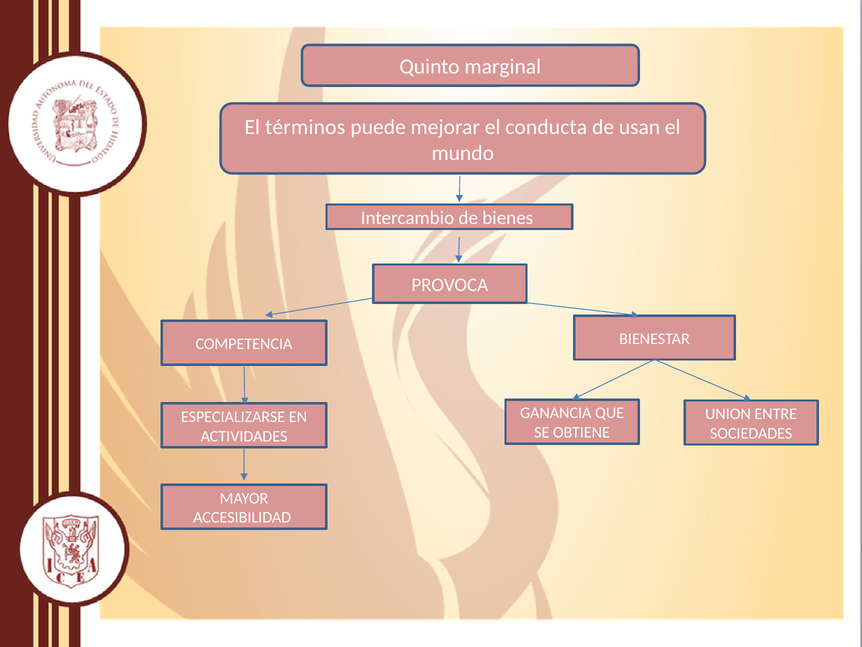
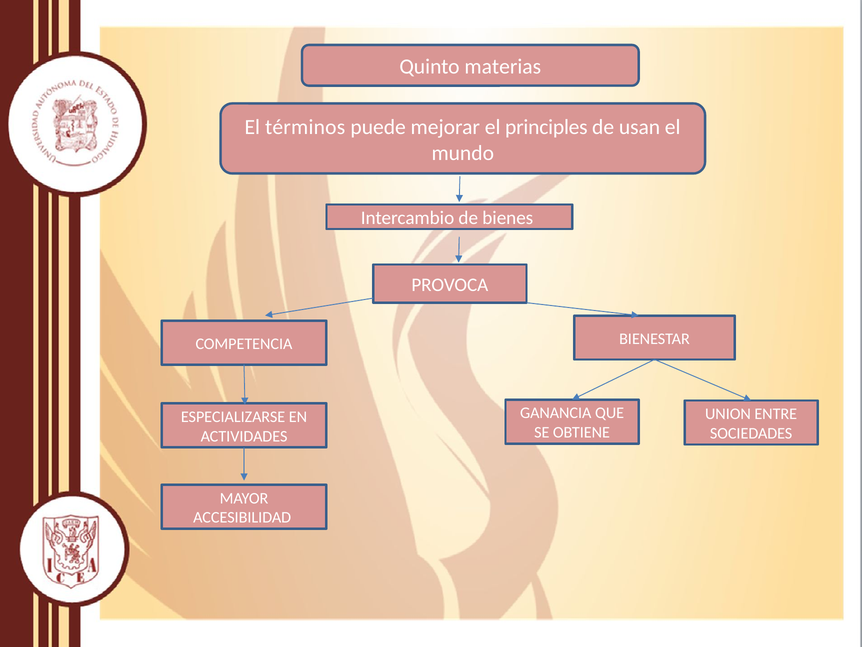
marginal: marginal -> materias
conducta: conducta -> principles
